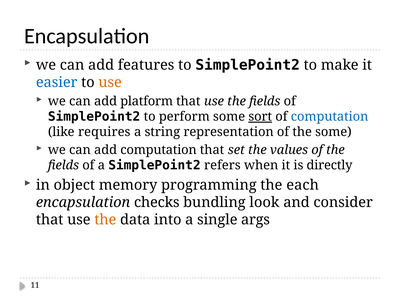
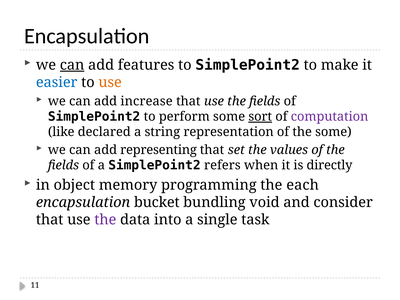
can at (72, 65) underline: none -> present
platform: platform -> increase
computation at (330, 117) colour: blue -> purple
requires: requires -> declared
add computation: computation -> representing
checks: checks -> bucket
look: look -> void
the at (105, 220) colour: orange -> purple
args: args -> task
